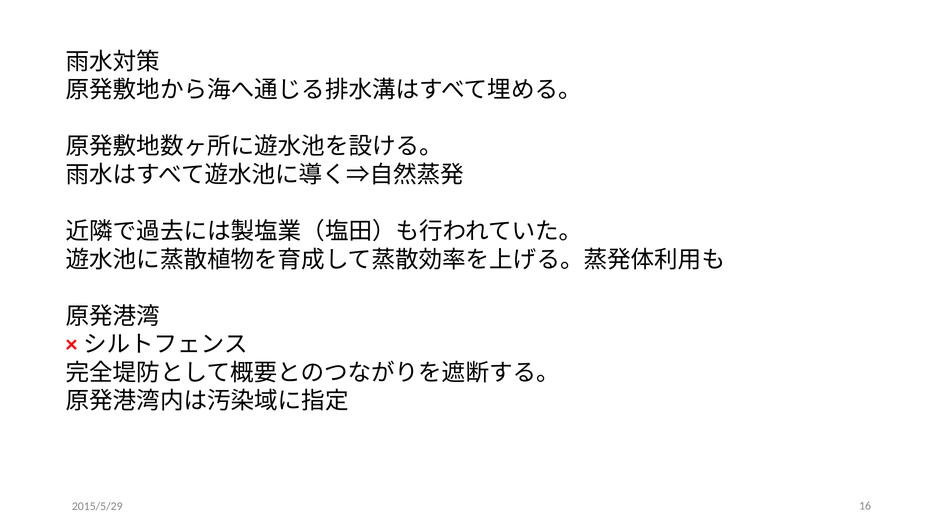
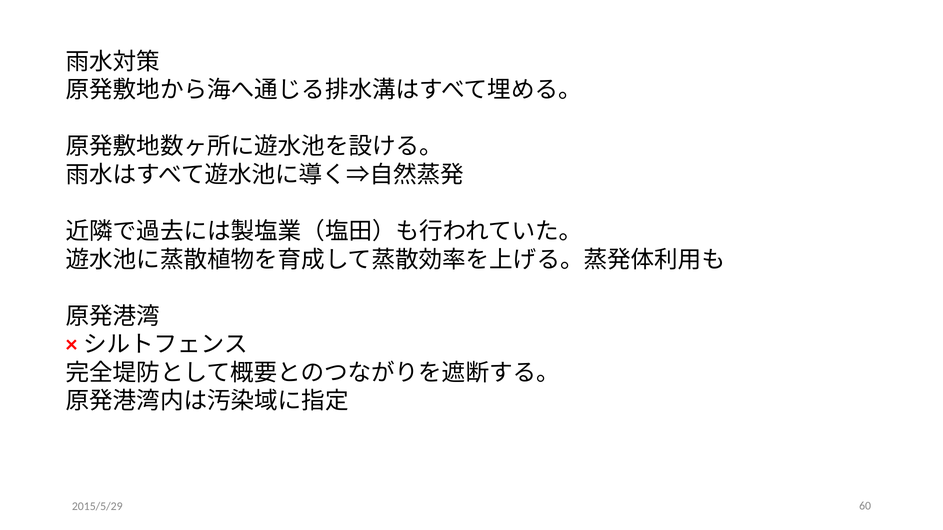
16: 16 -> 60
